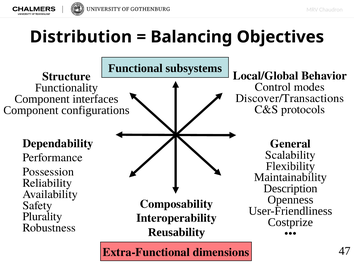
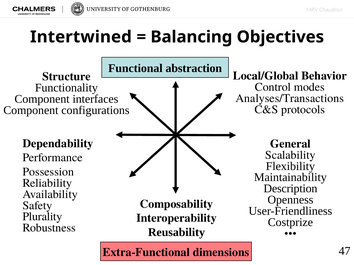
Distribution: Distribution -> Intertwined
subsystems: subsystems -> abstraction
Discover/Transactions: Discover/Transactions -> Analyses/Transactions
